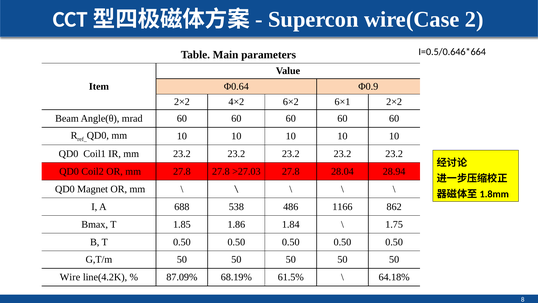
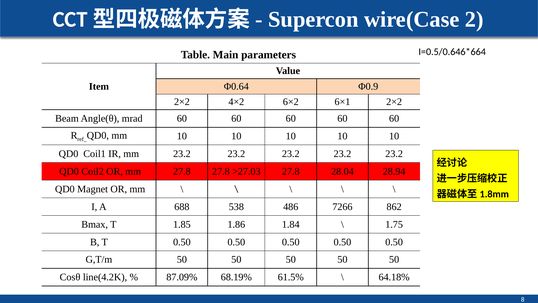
1166: 1166 -> 7266
Wire: Wire -> Cosθ
